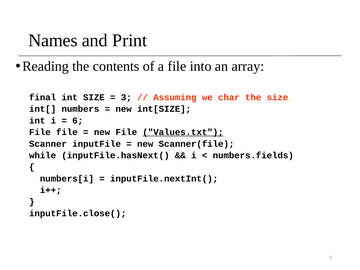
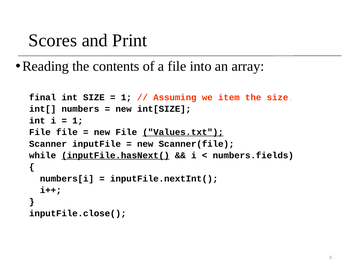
Names: Names -> Scores
3 at (126, 97): 3 -> 1
char: char -> item
6 at (78, 121): 6 -> 1
inputFile.hasNext( underline: none -> present
